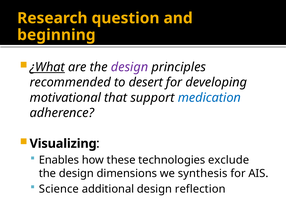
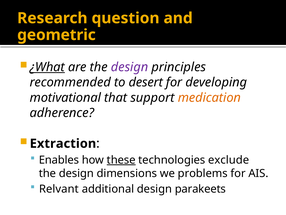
beginning: beginning -> geometric
medication colour: blue -> orange
Visualizing: Visualizing -> Extraction
these underline: none -> present
synthesis: synthesis -> problems
Science: Science -> Relvant
reflection: reflection -> parakeets
